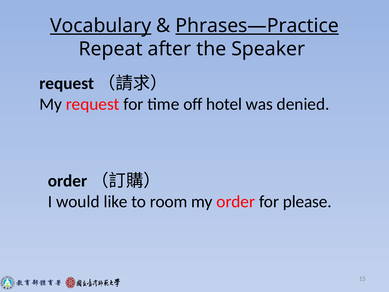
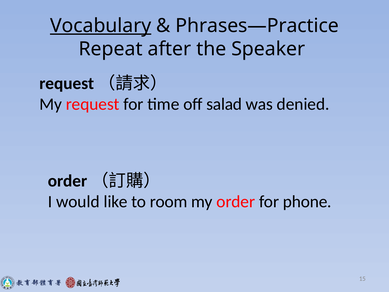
Phrases—Practice underline: present -> none
hotel: hotel -> salad
please: please -> phone
